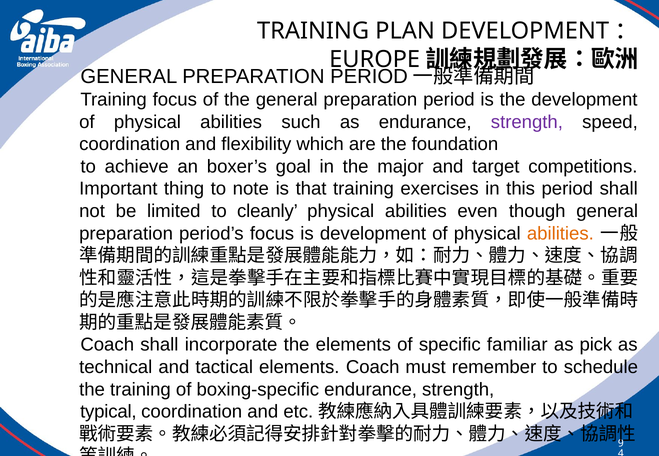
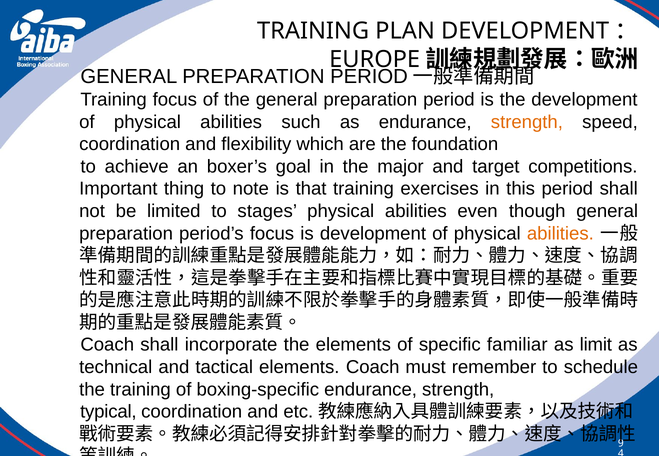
strength at (527, 122) colour: purple -> orange
cleanly: cleanly -> stages
pick: pick -> limit
